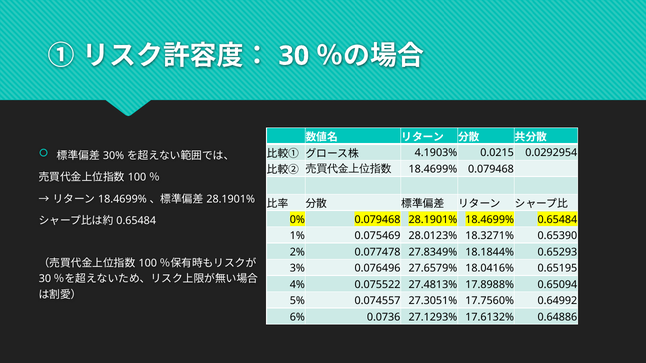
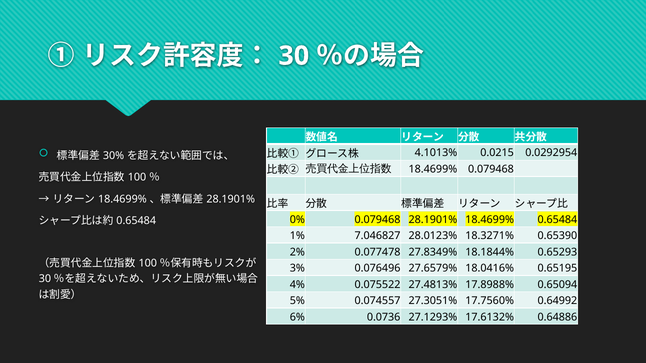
4.1903%: 4.1903% -> 4.1013%
0.075469: 0.075469 -> 7.046827
